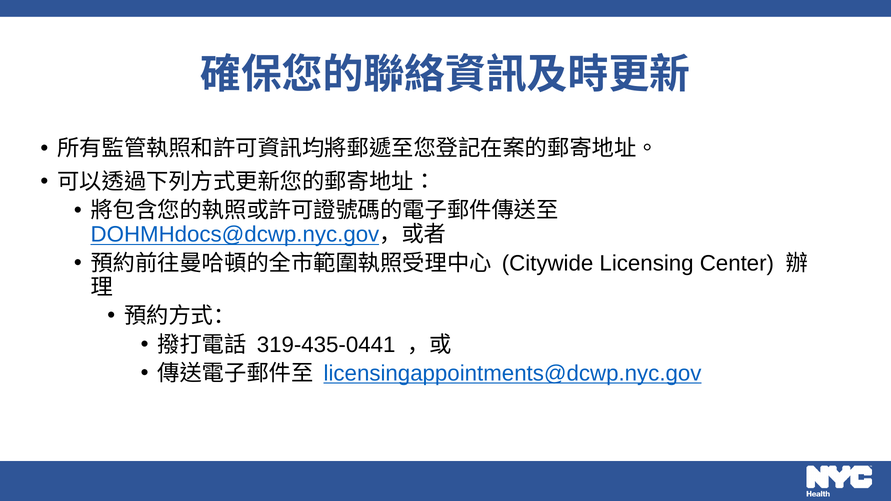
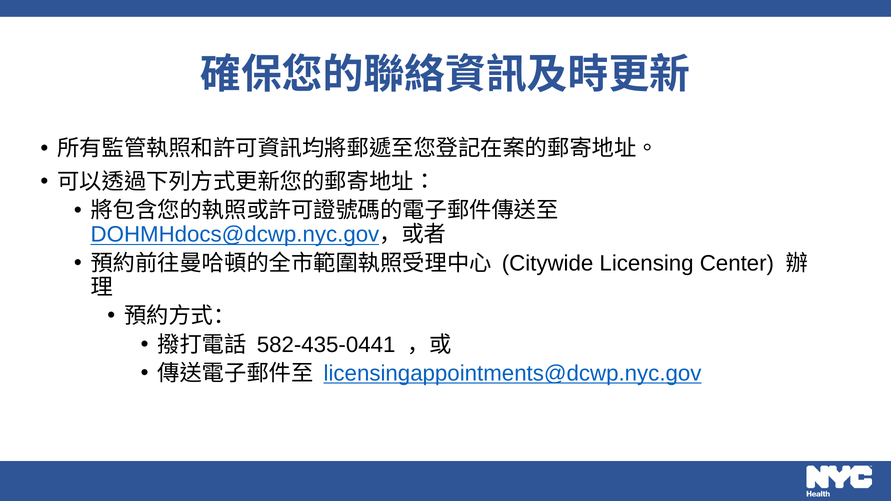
319-435-0441: 319-435-0441 -> 582-435-0441
